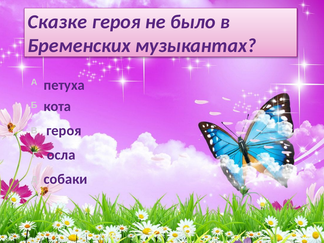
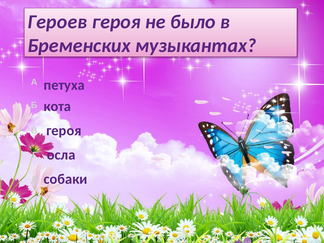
Сказке: Сказке -> Героев
